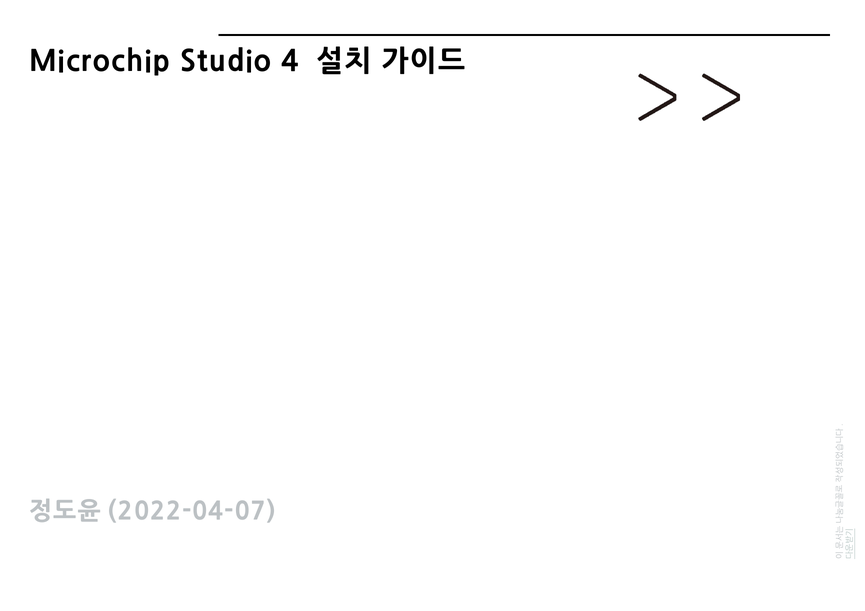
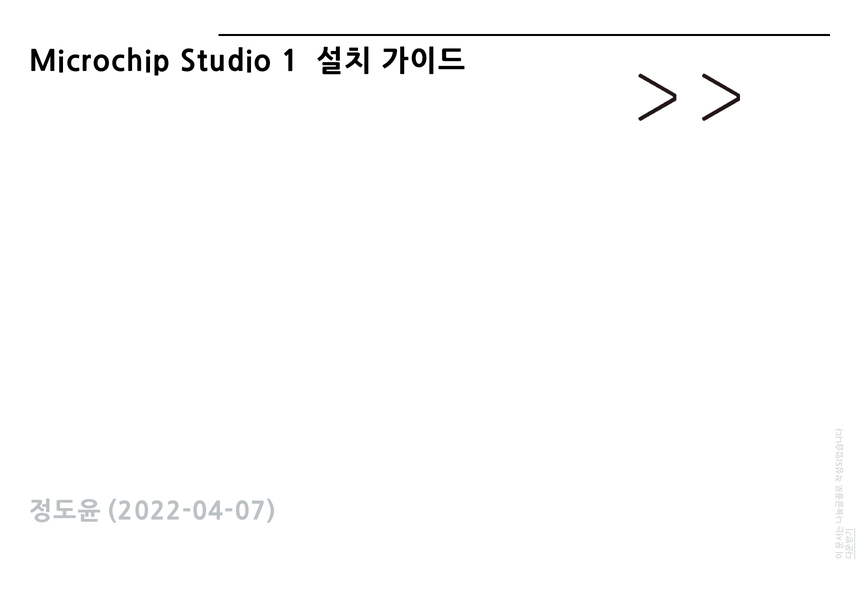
4: 4 -> 1
